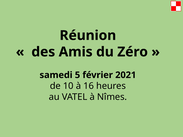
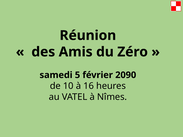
2021: 2021 -> 2090
